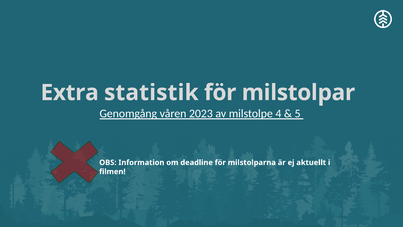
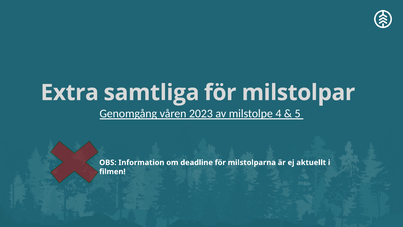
statistik: statistik -> samtliga
